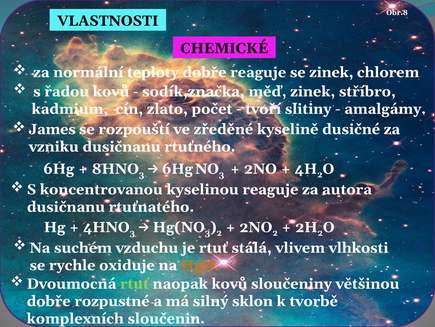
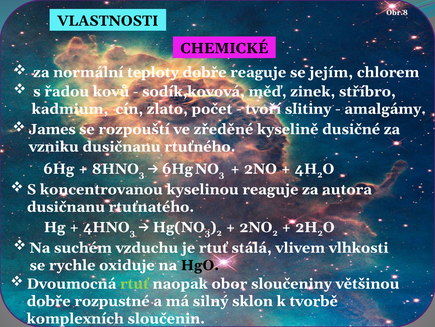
se zinek: zinek -> jejím
sodík,značka: sodík,značka -> sodík,kovová
HgO colour: orange -> black
naopak kovů: kovů -> obor
